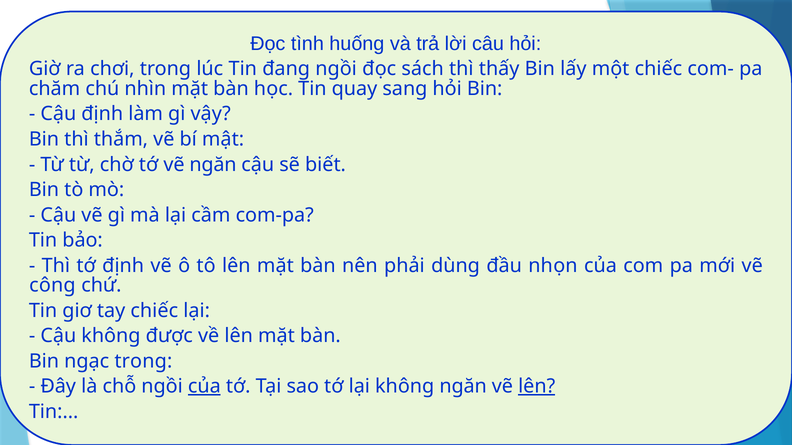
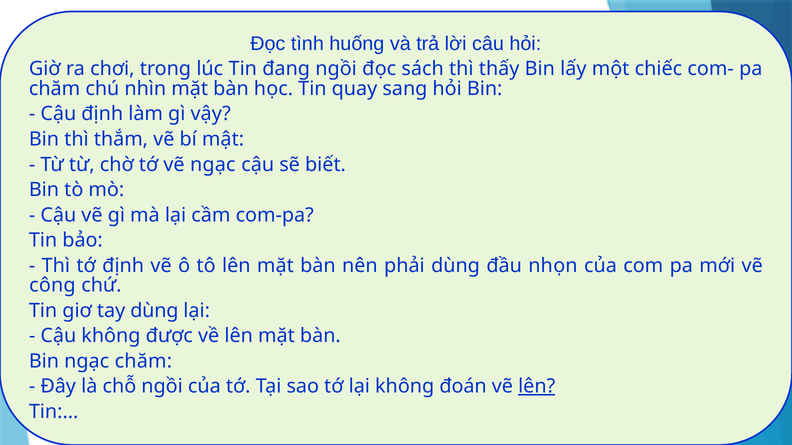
vẽ ngăn: ngăn -> ngạc
tay chiếc: chiếc -> dùng
ngạc trong: trong -> chăm
của at (204, 387) underline: present -> none
không ngăn: ngăn -> đoán
